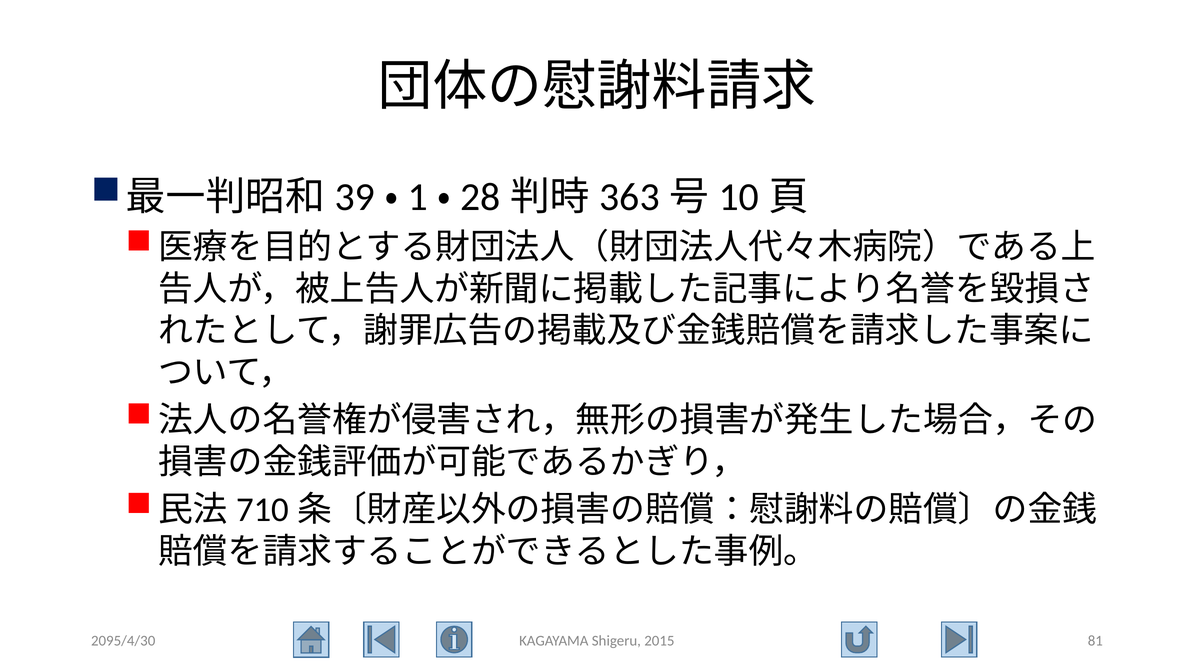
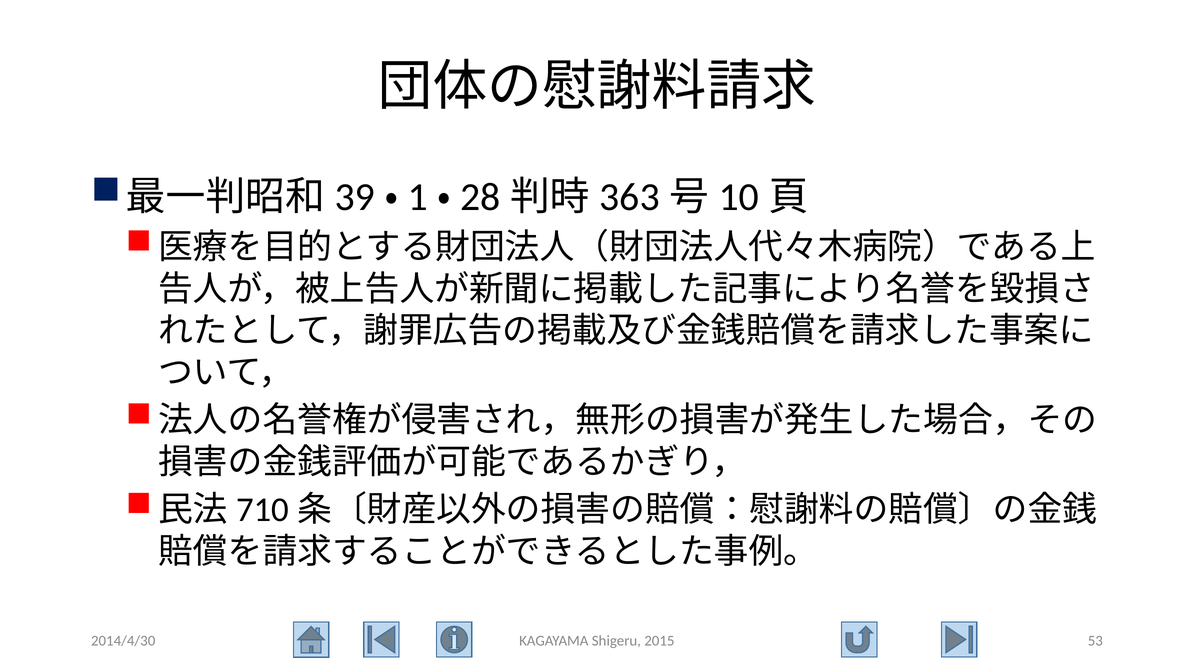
2095/4/30: 2095/4/30 -> 2014/4/30
81: 81 -> 53
